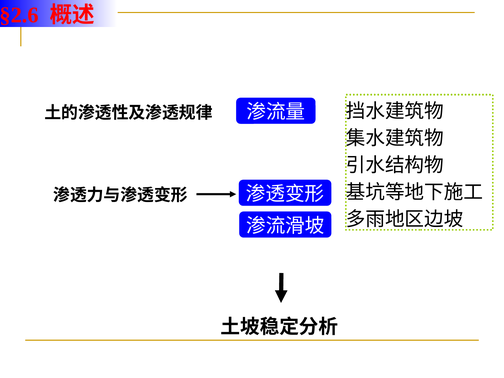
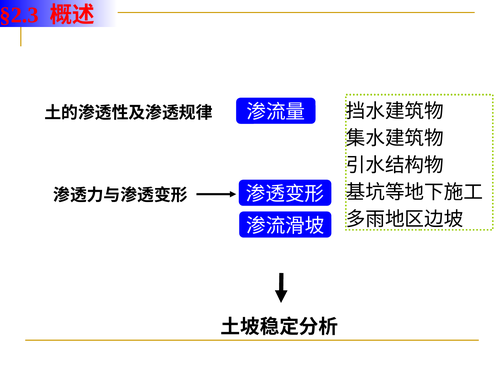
§2.6: §2.6 -> §2.3
